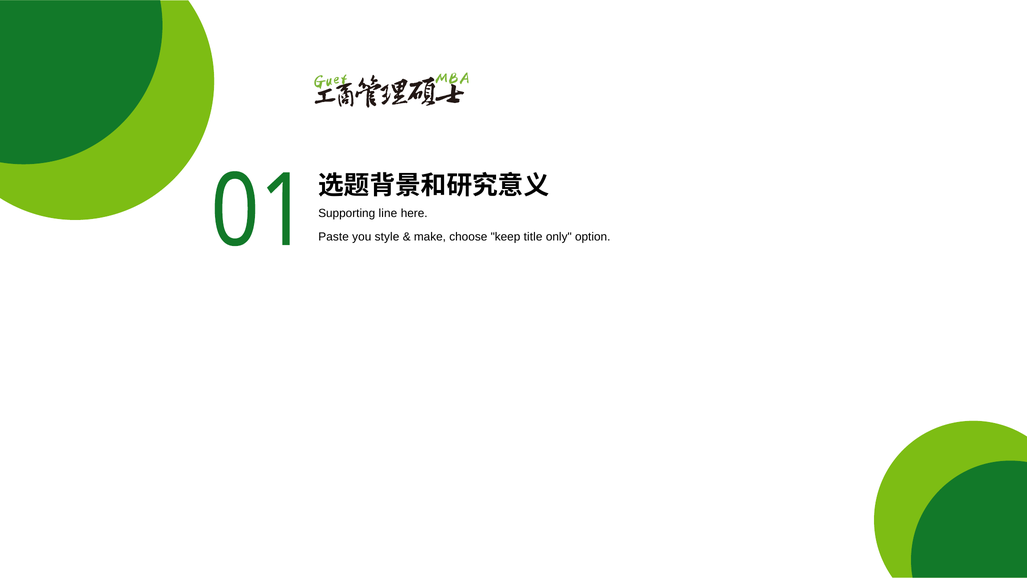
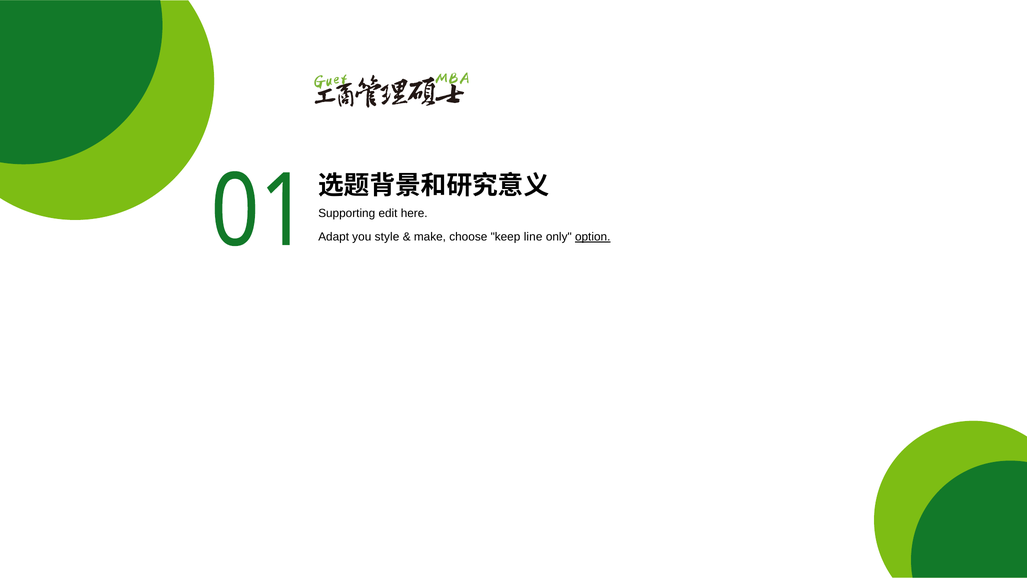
line: line -> edit
Paste: Paste -> Adapt
title: title -> line
option underline: none -> present
